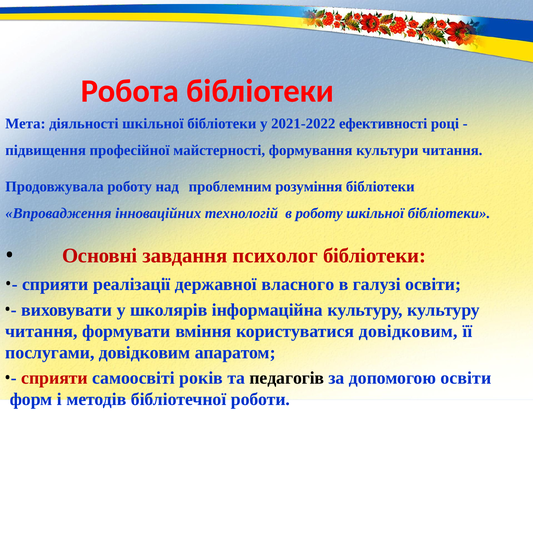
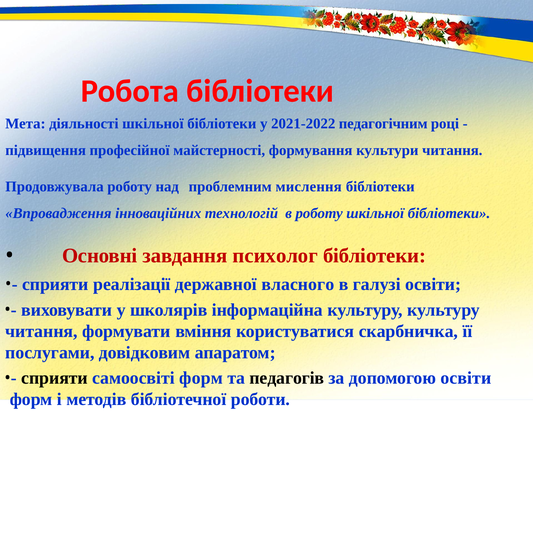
ефективності: ефективності -> педагогічним
розуміння: розуміння -> мислення
користуватися довідковим: довідковим -> скарбничка
сприяти at (55, 378) colour: red -> black
самоосвіті років: років -> форм
